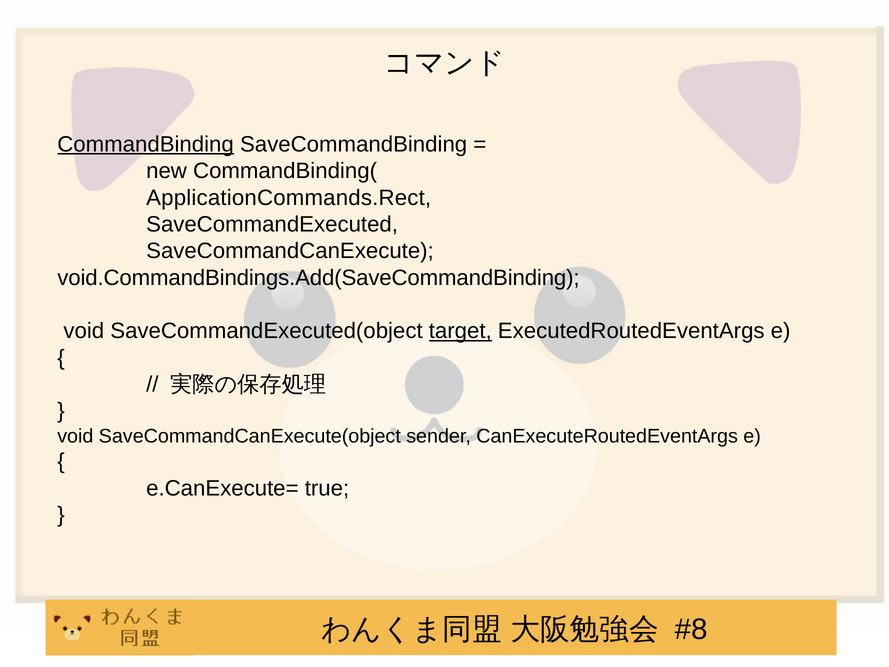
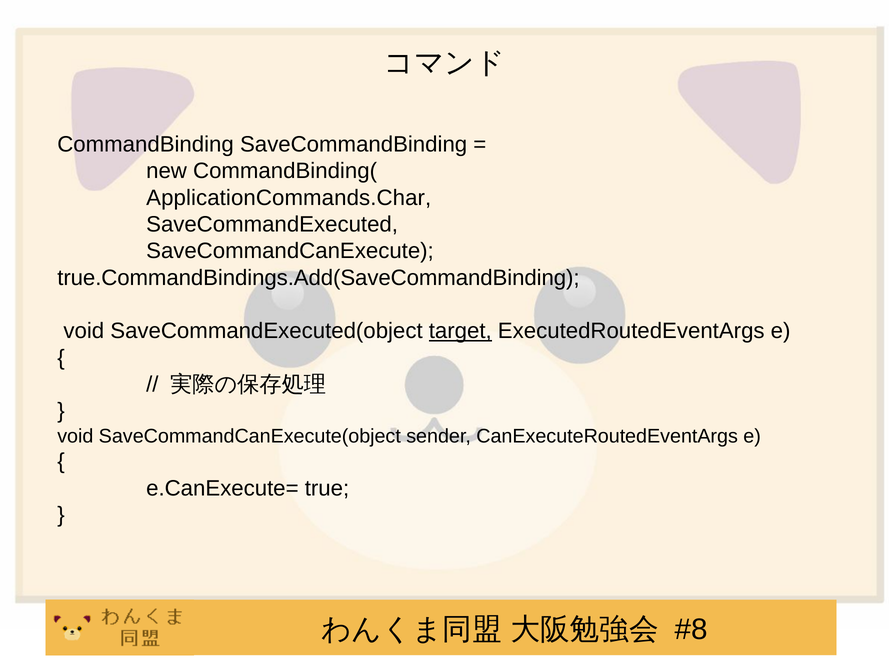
CommandBinding underline: present -> none
ApplicationCommands.Rect: ApplicationCommands.Rect -> ApplicationCommands.Char
void.CommandBindings.Add(SaveCommandBinding: void.CommandBindings.Add(SaveCommandBinding -> true.CommandBindings.Add(SaveCommandBinding
